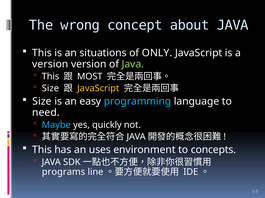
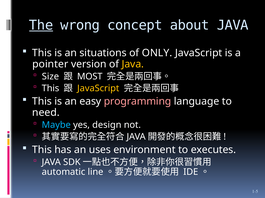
The underline: none -> present
version at (50, 64): version -> pointer
Java at (133, 64) colour: light green -> yellow
This at (50, 77): This -> Size
Size at (50, 89): Size -> This
Size at (42, 102): Size -> This
programming colour: light blue -> pink
quickly: quickly -> design
concepts: concepts -> executes
programs: programs -> automatic
